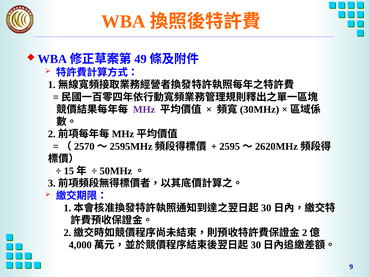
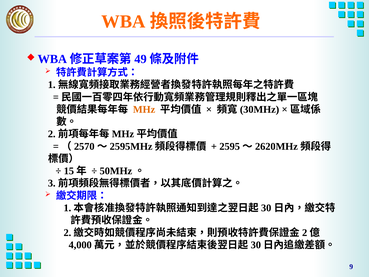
MHz colour: purple -> orange
